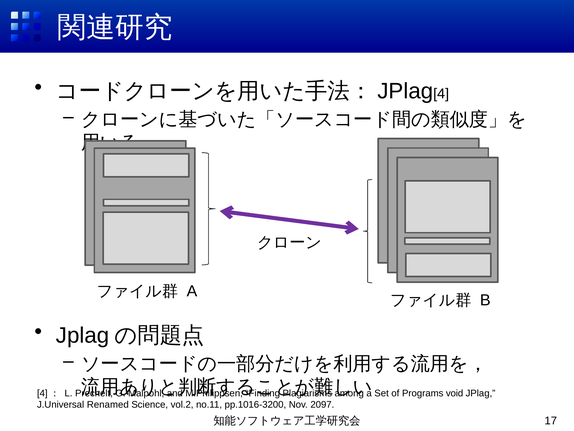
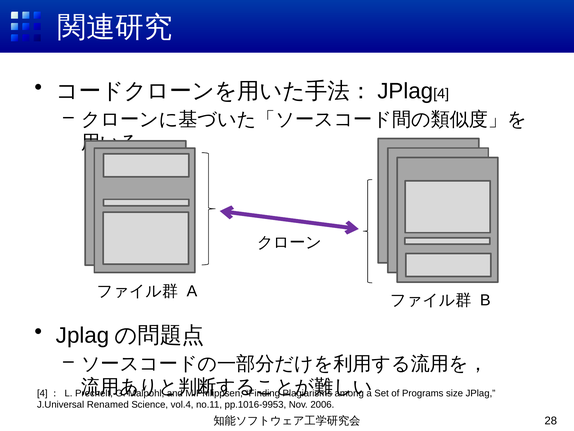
void: void -> size
vol.2: vol.2 -> vol.4
pp.1016-3200: pp.1016-3200 -> pp.1016-9953
2097: 2097 -> 2006
17: 17 -> 28
